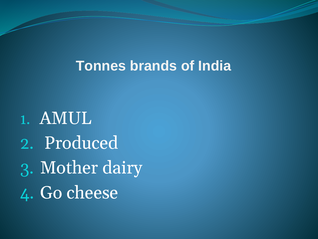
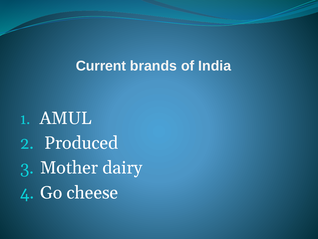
Tonnes: Tonnes -> Current
